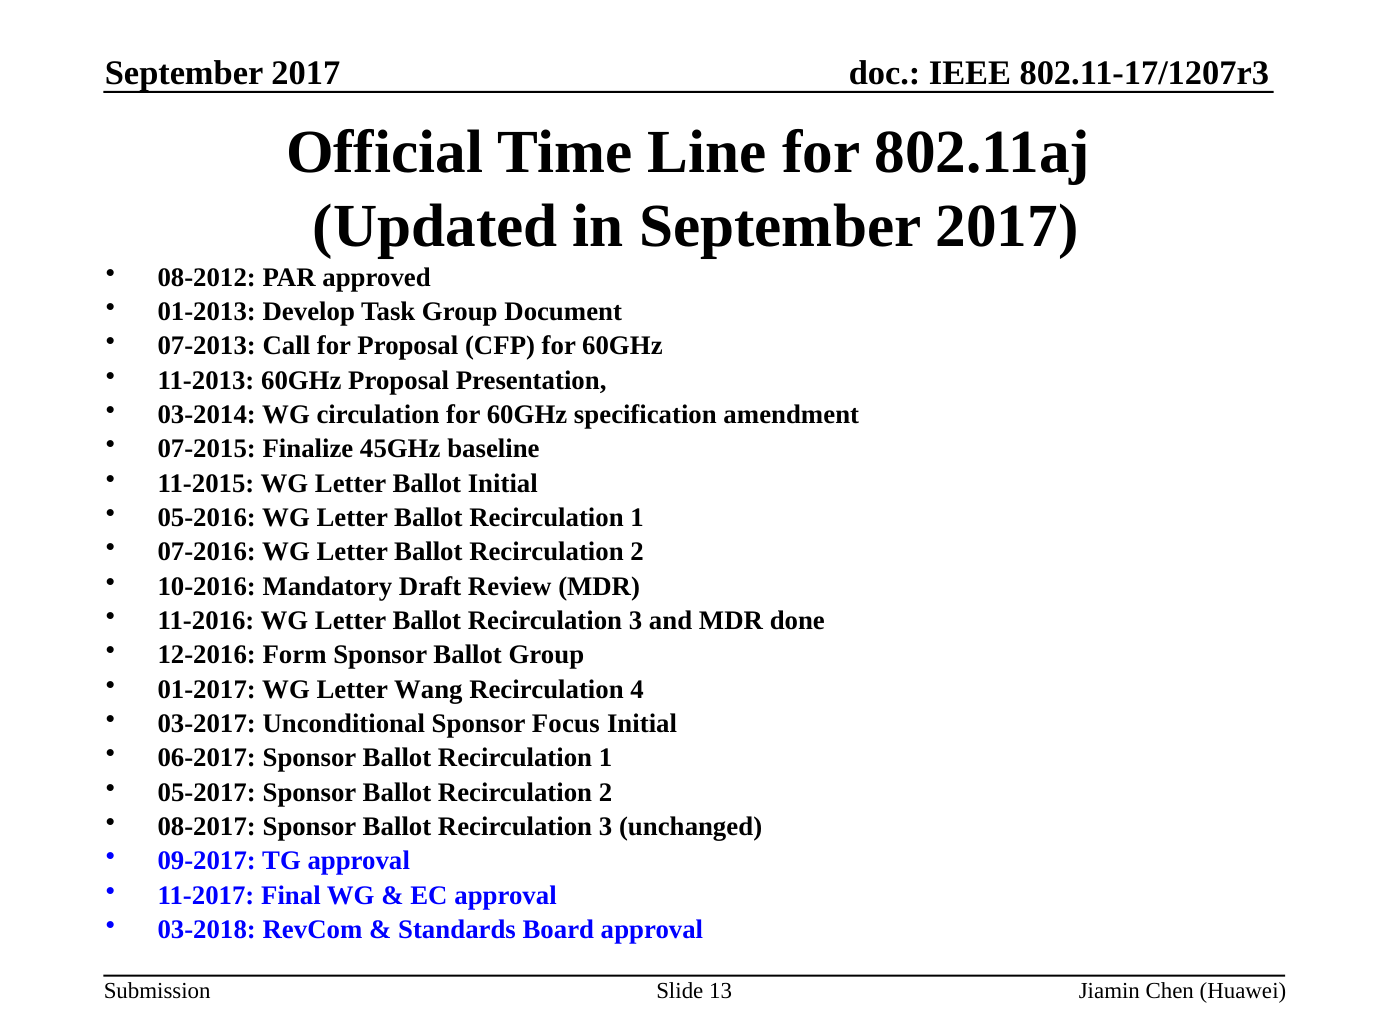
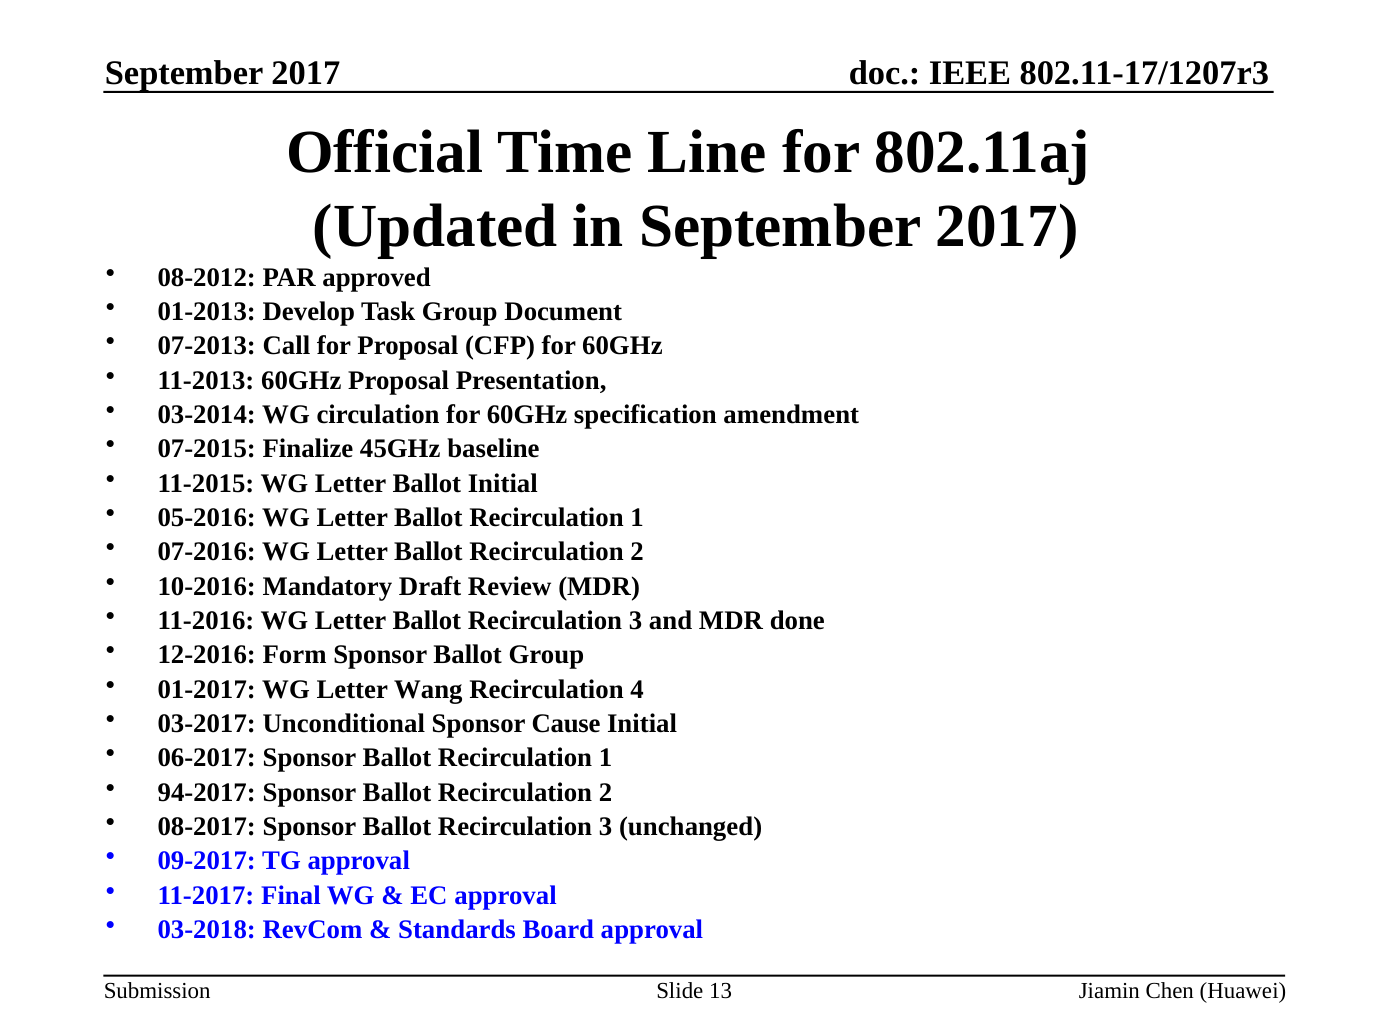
Focus: Focus -> Cause
05-2017: 05-2017 -> 94-2017
